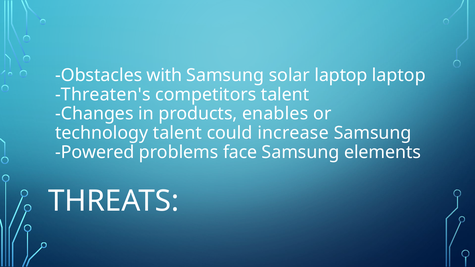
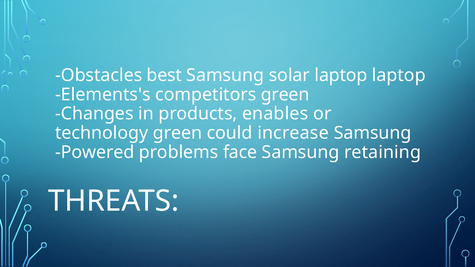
with: with -> best
Threaten's: Threaten's -> Elements's
competitors talent: talent -> green
technology talent: talent -> green
elements: elements -> retaining
